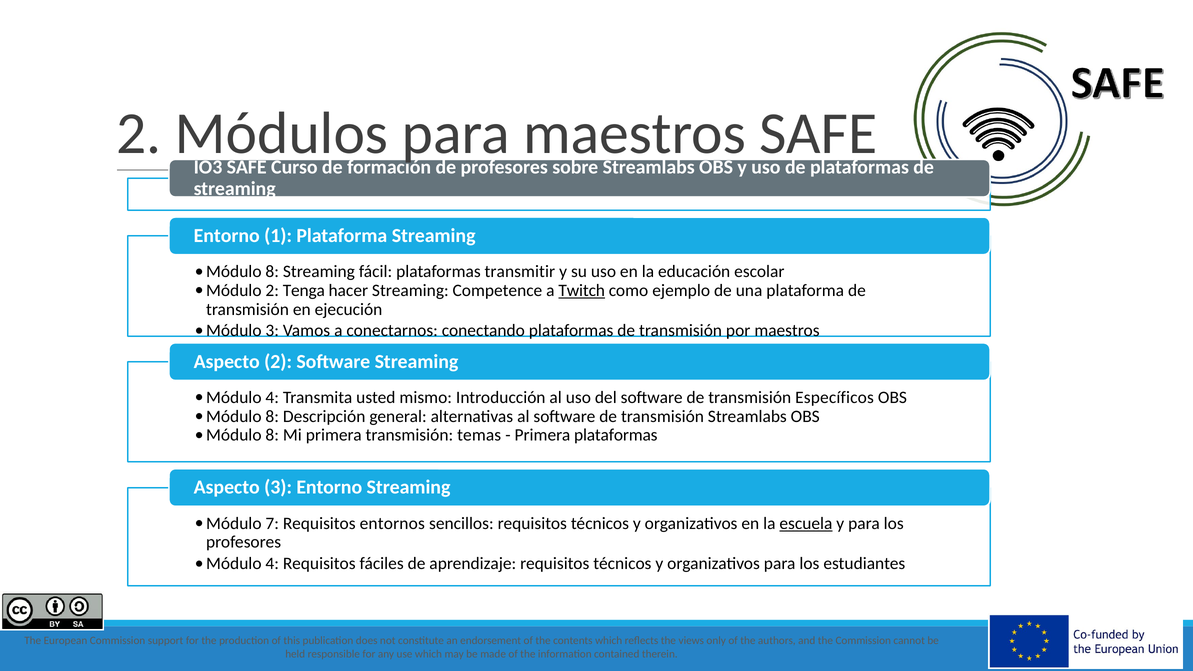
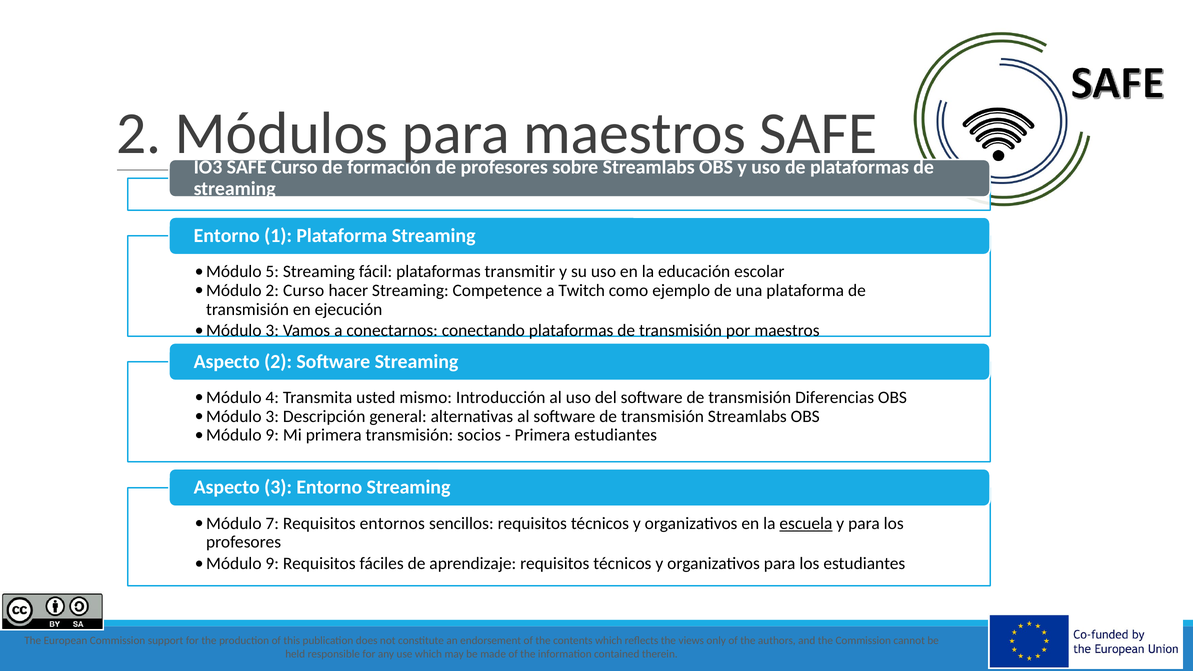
8 at (272, 272): 8 -> 5
2 Tenga: Tenga -> Curso
Twitch underline: present -> none
Específicos: Específicos -> Diferencias
8 at (272, 416): 8 -> 3
8 at (272, 435): 8 -> 9
temas: temas -> socios
Primera plataformas: plataformas -> estudiantes
4 at (272, 564): 4 -> 9
